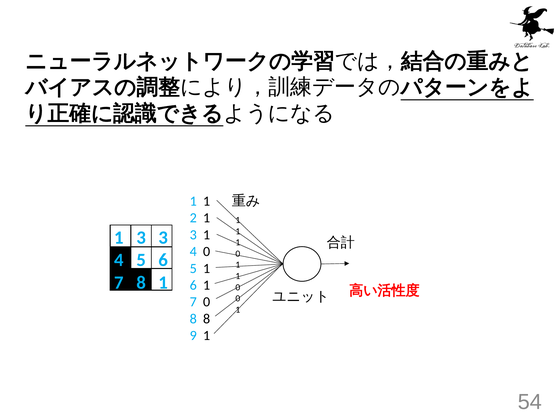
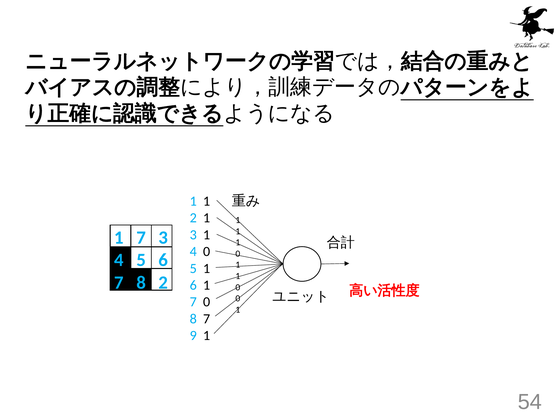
3 at (141, 238): 3 -> 7
8 1: 1 -> 2
8 8: 8 -> 7
